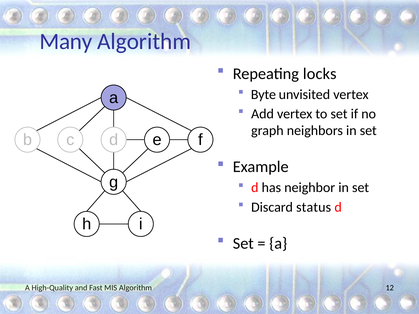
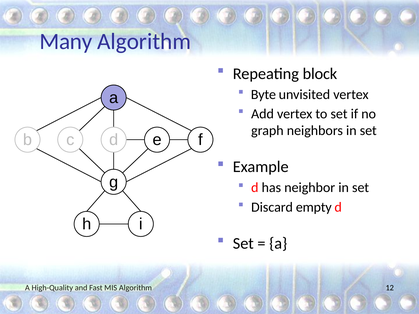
locks: locks -> block
status: status -> empty
